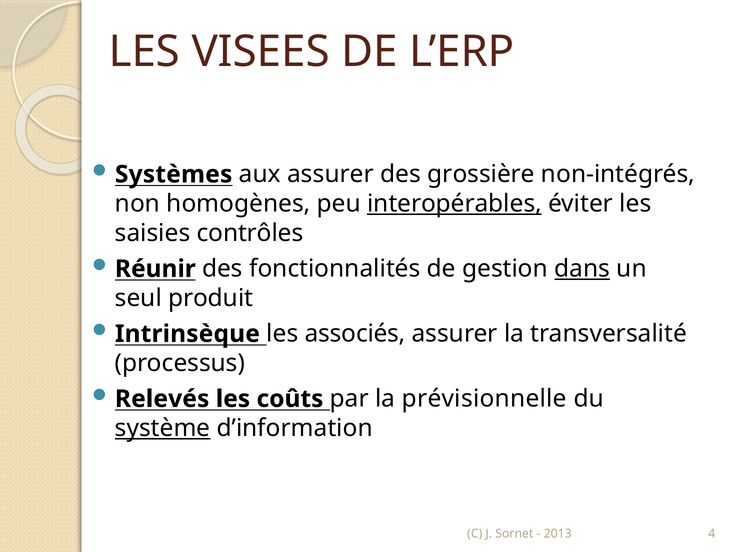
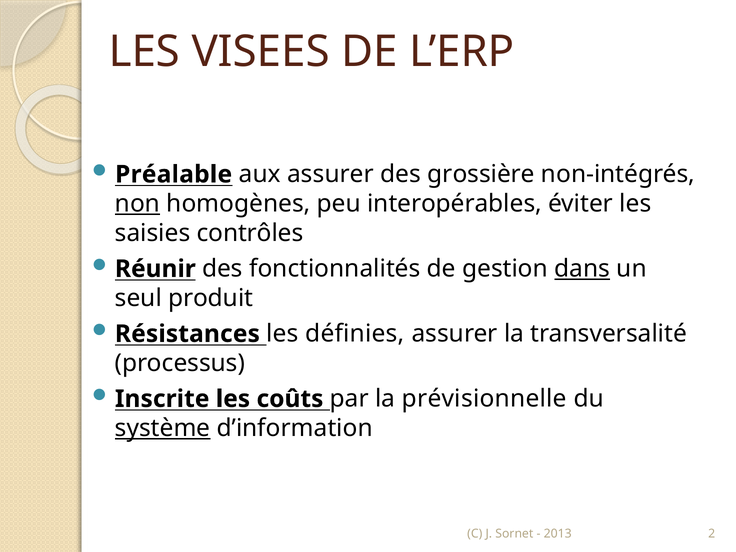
Systèmes: Systèmes -> Préalable
non underline: none -> present
interopérables underline: present -> none
Intrinsèque: Intrinsèque -> Résistances
associés: associés -> définies
Relevés: Relevés -> Inscrite
4: 4 -> 2
